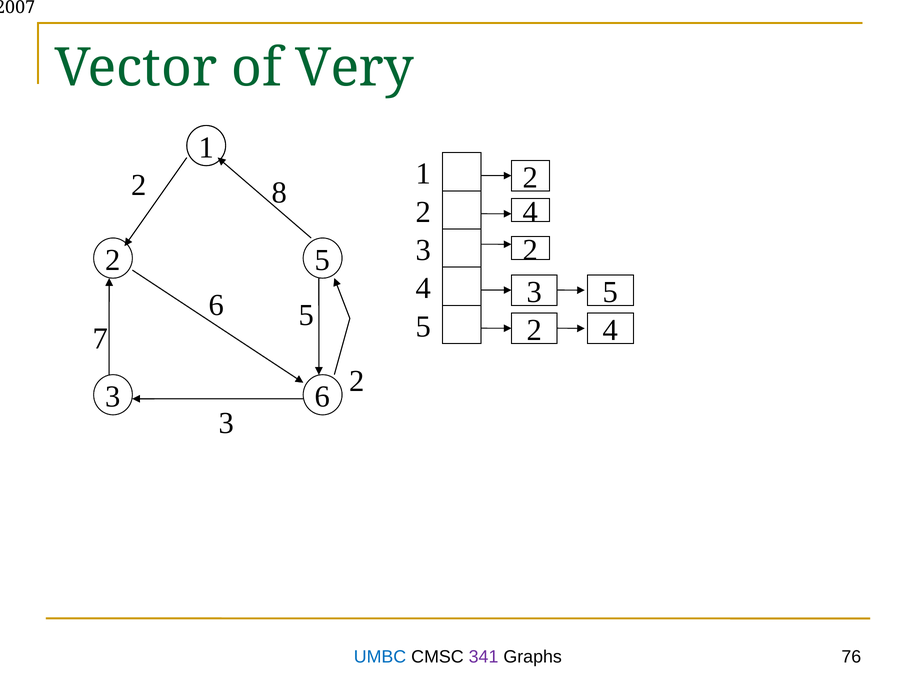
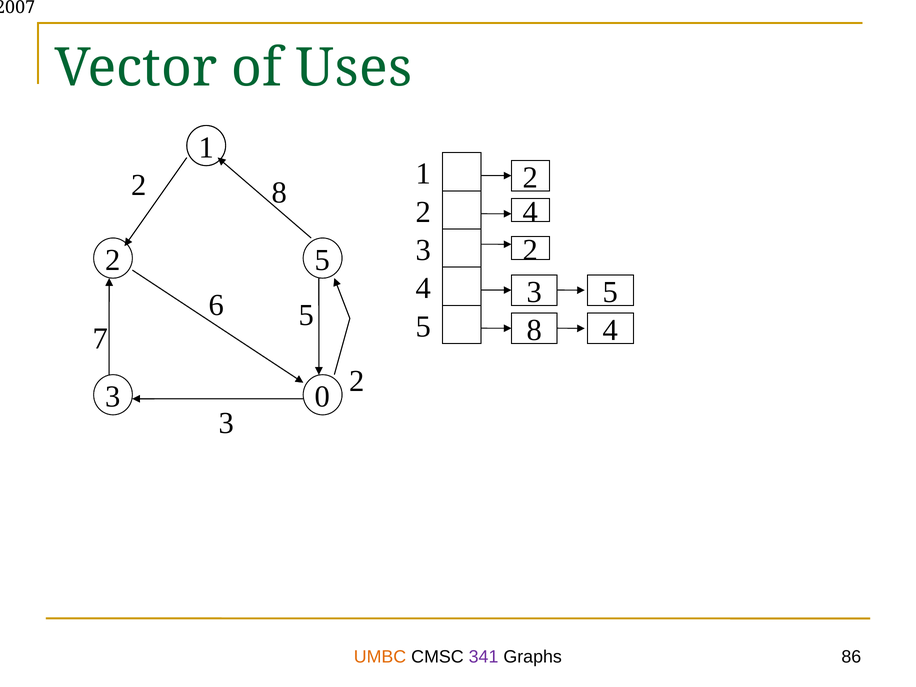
Very: Very -> Uses
2 at (534, 330): 2 -> 8
3 6: 6 -> 0
UMBC colour: blue -> orange
76: 76 -> 86
